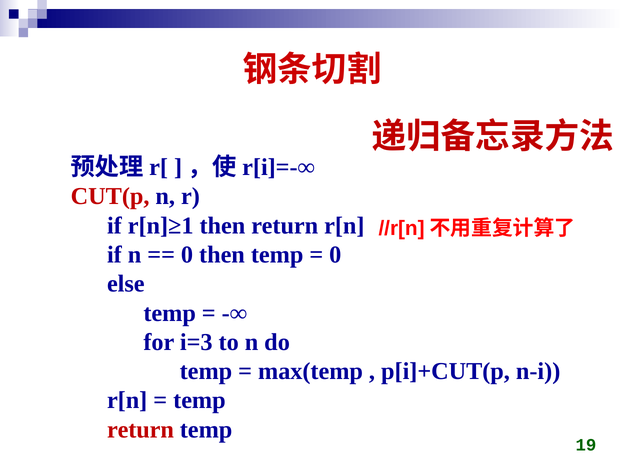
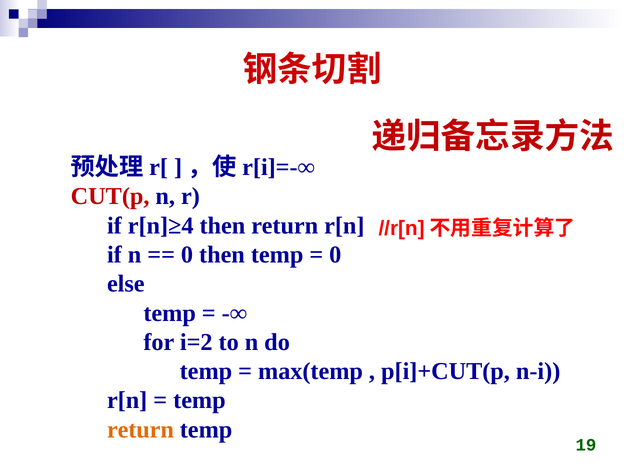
r[n]≥1: r[n]≥1 -> r[n]≥4
i=3: i=3 -> i=2
return at (140, 430) colour: red -> orange
